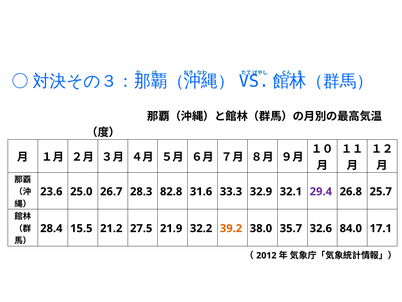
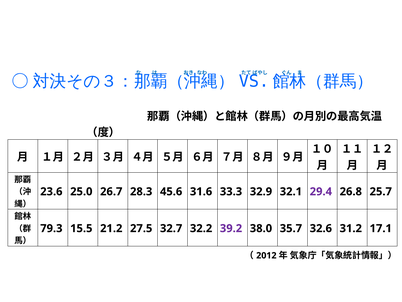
82.8: 82.8 -> 45.6
28.4: 28.4 -> 79.3
21.9: 21.9 -> 32.7
39.2 colour: orange -> purple
84.0: 84.0 -> 31.2
